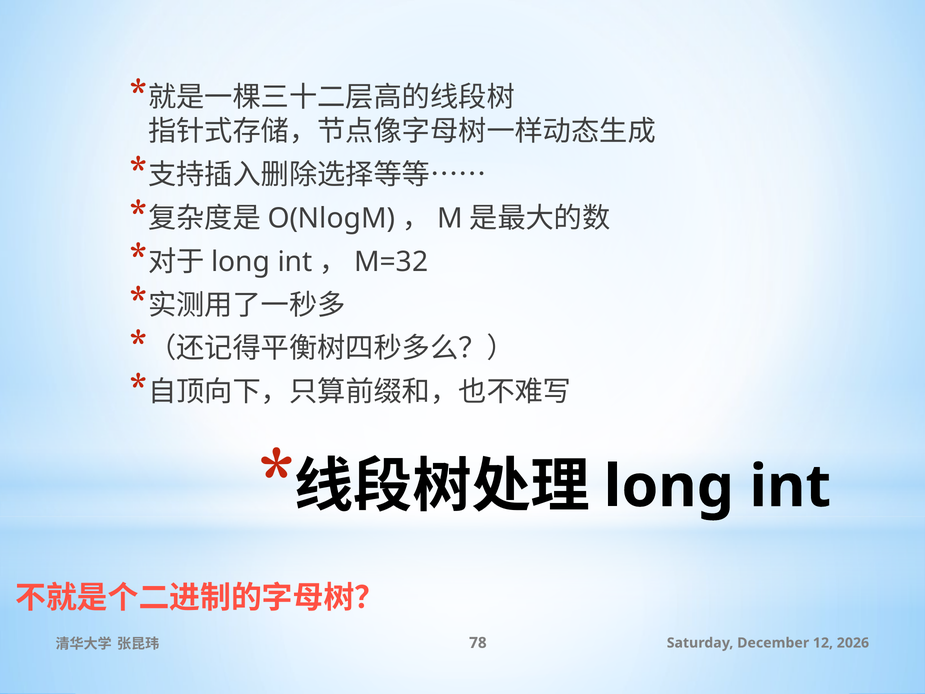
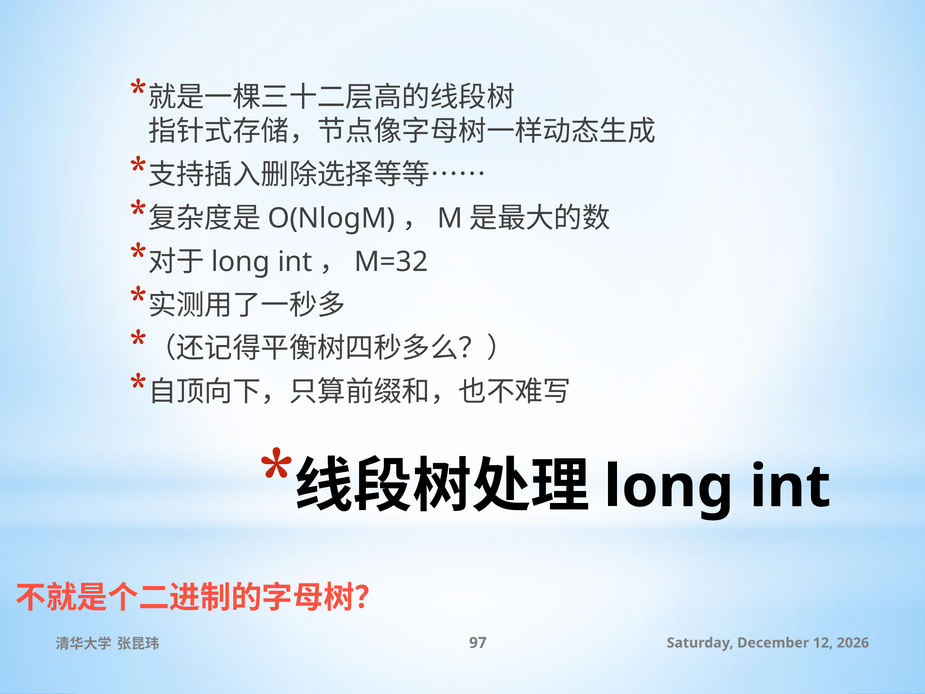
78: 78 -> 97
